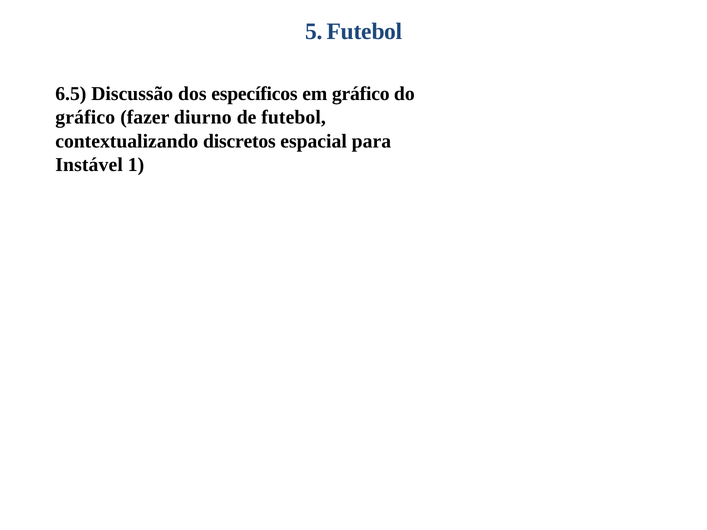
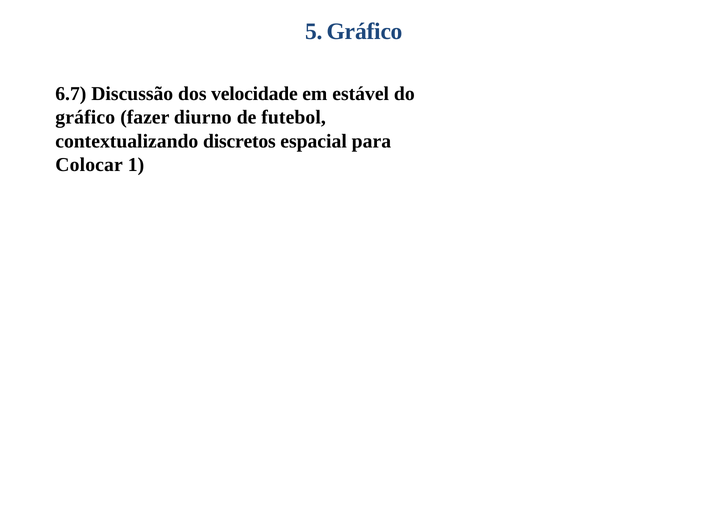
5 Futebol: Futebol -> Gráfico
6.5: 6.5 -> 6.7
específicos: específicos -> velocidade
em gráfico: gráfico -> estável
Instável: Instável -> Colocar
